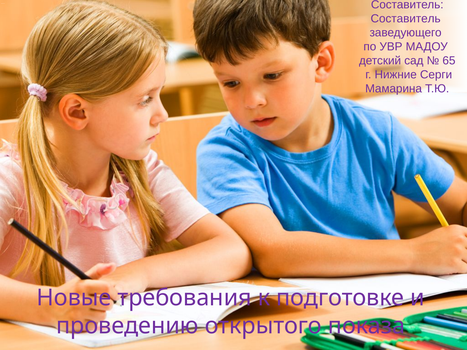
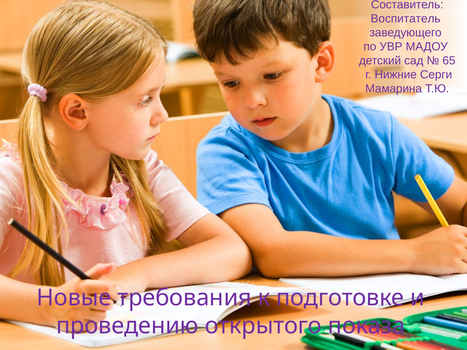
Составитель at (406, 19): Составитель -> Воспитатель
